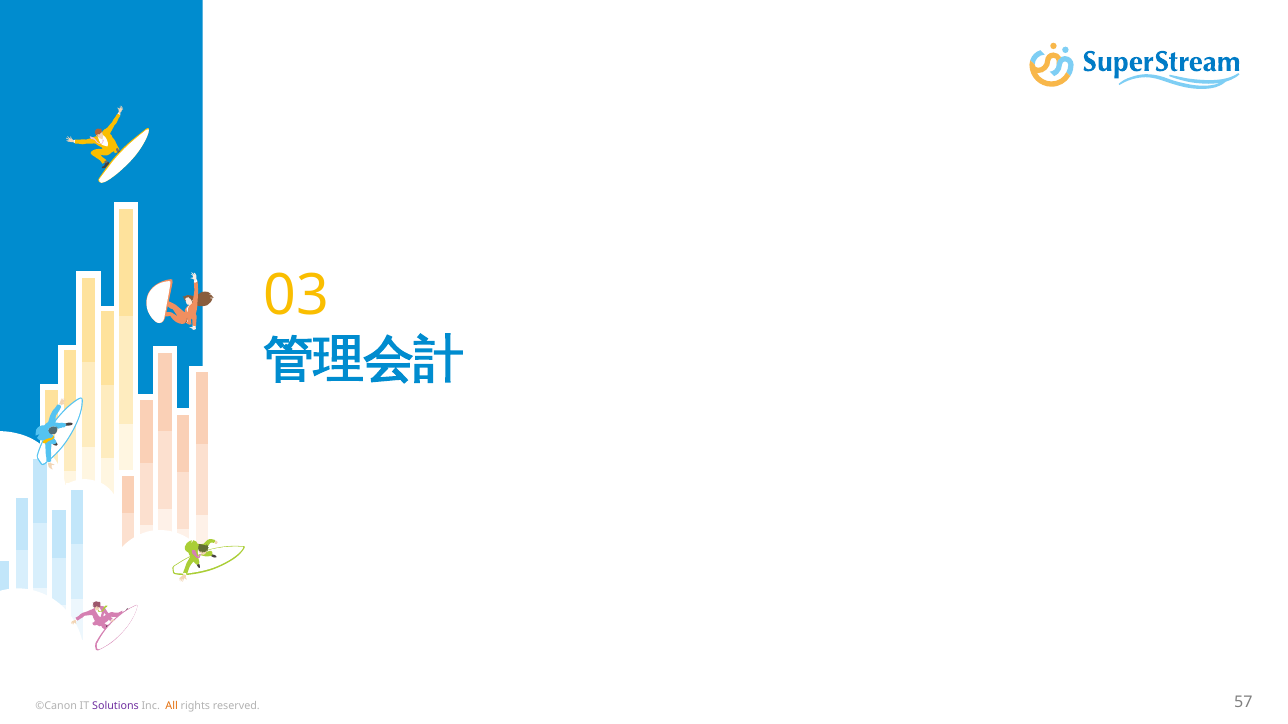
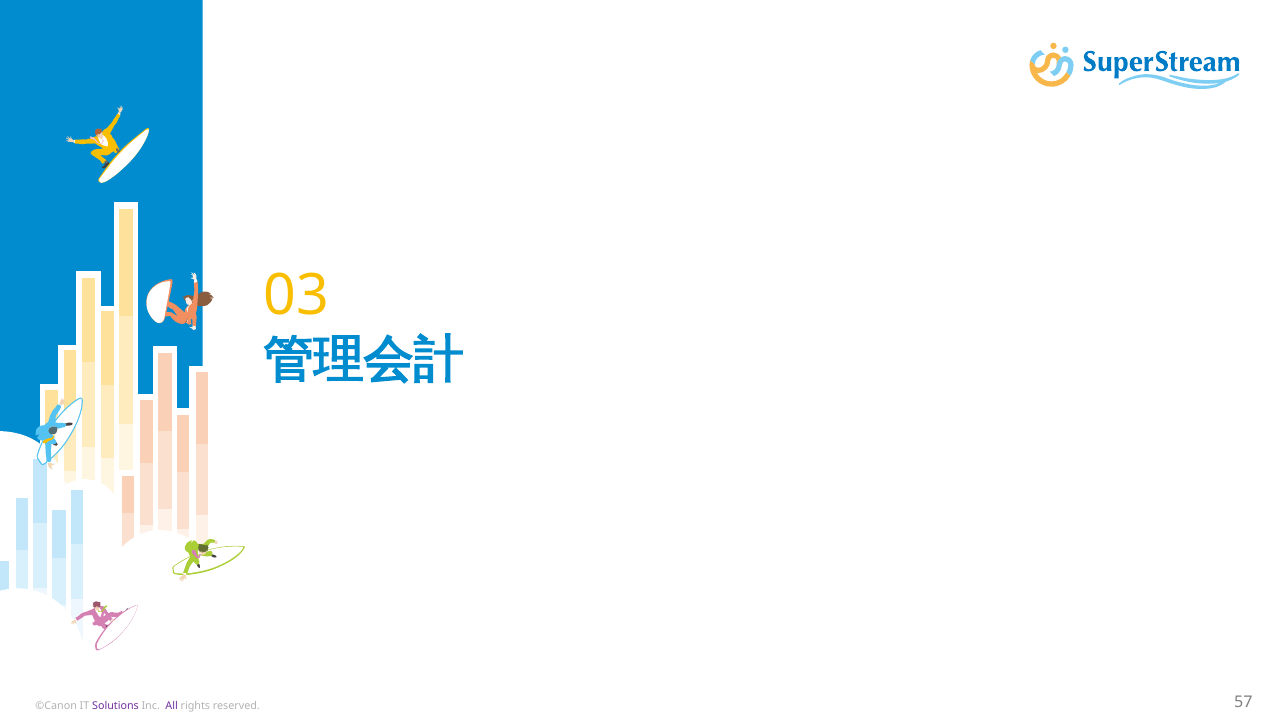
All colour: orange -> purple
